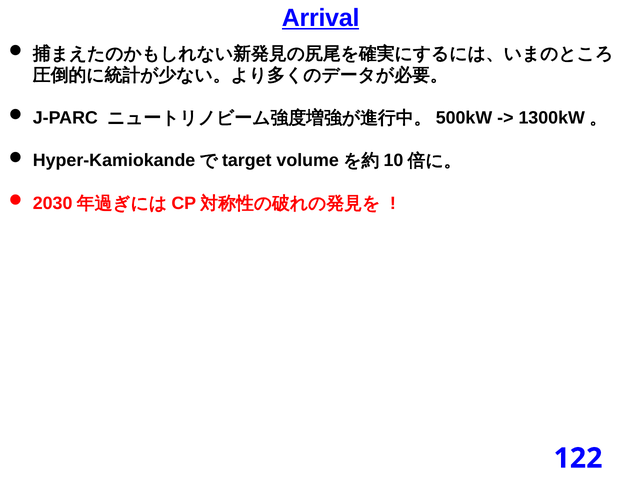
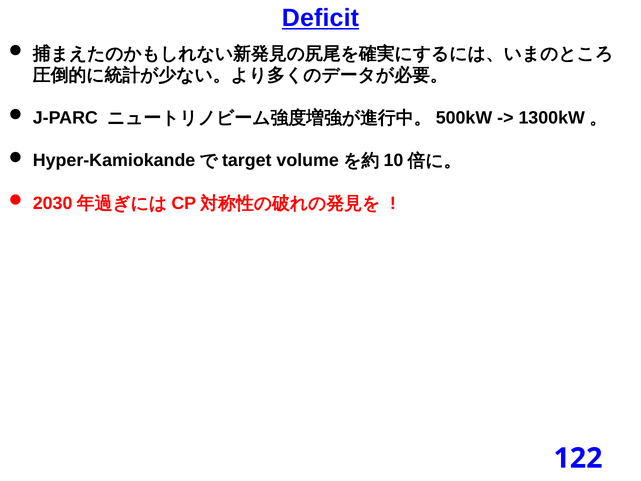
Arrival: Arrival -> Deficit
